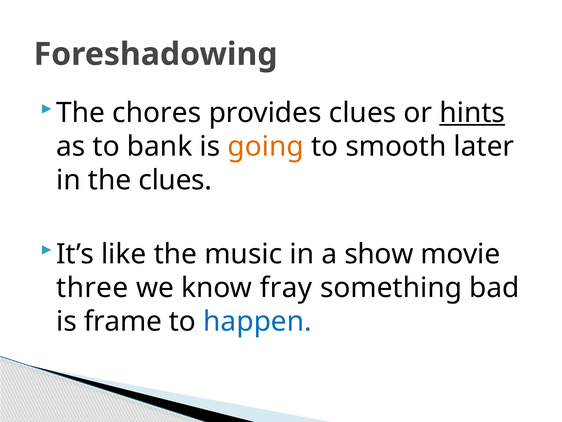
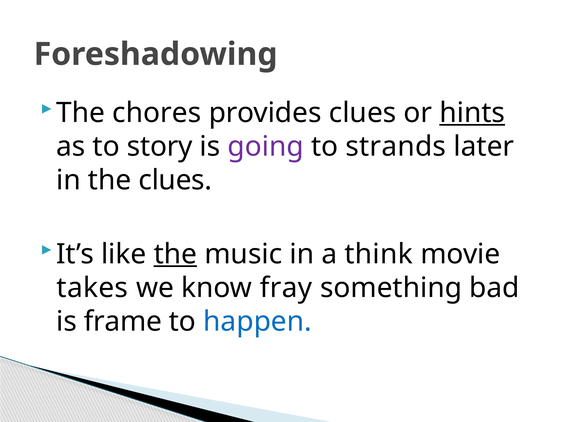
bank: bank -> story
going colour: orange -> purple
smooth: smooth -> strands
the at (175, 254) underline: none -> present
show: show -> think
three: three -> takes
